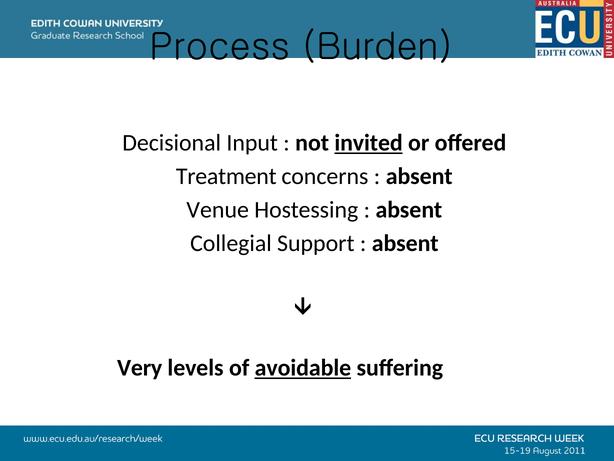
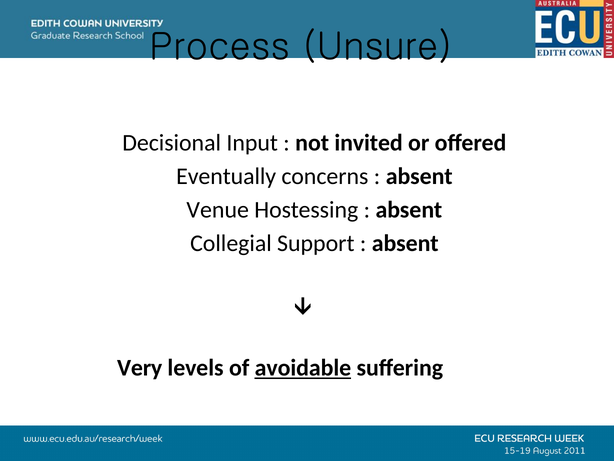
Burden: Burden -> Unsure
invited underline: present -> none
Treatment: Treatment -> Eventually
